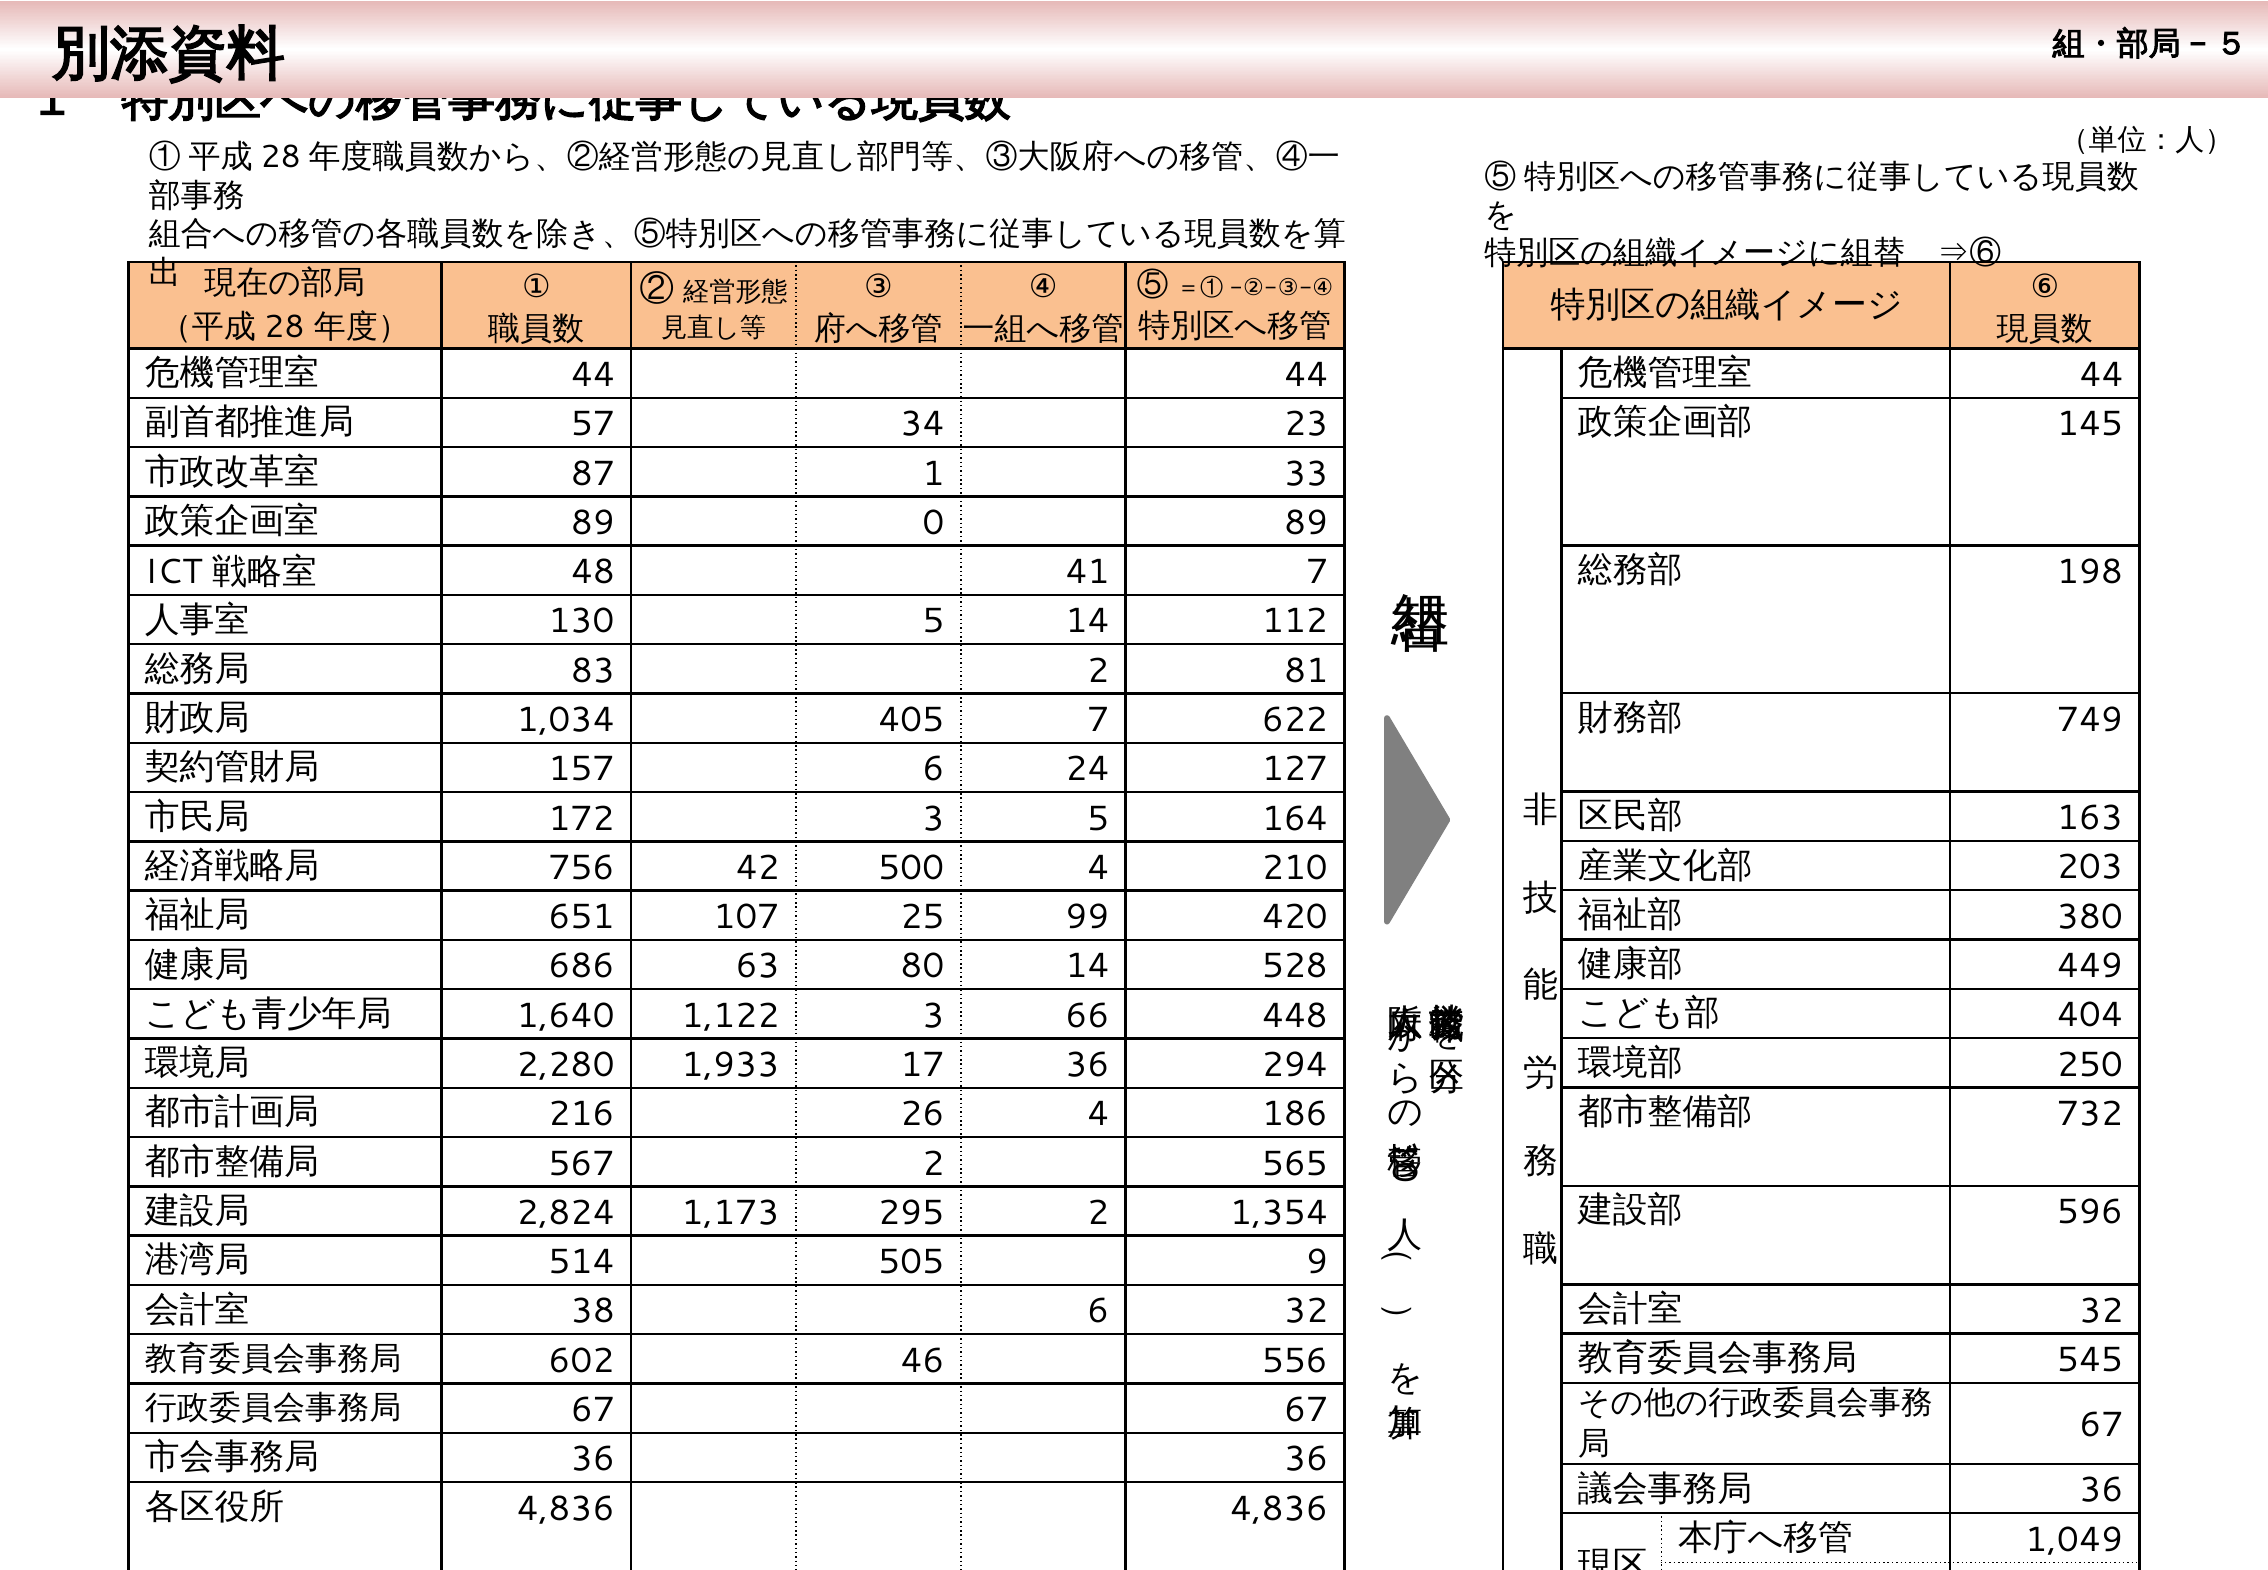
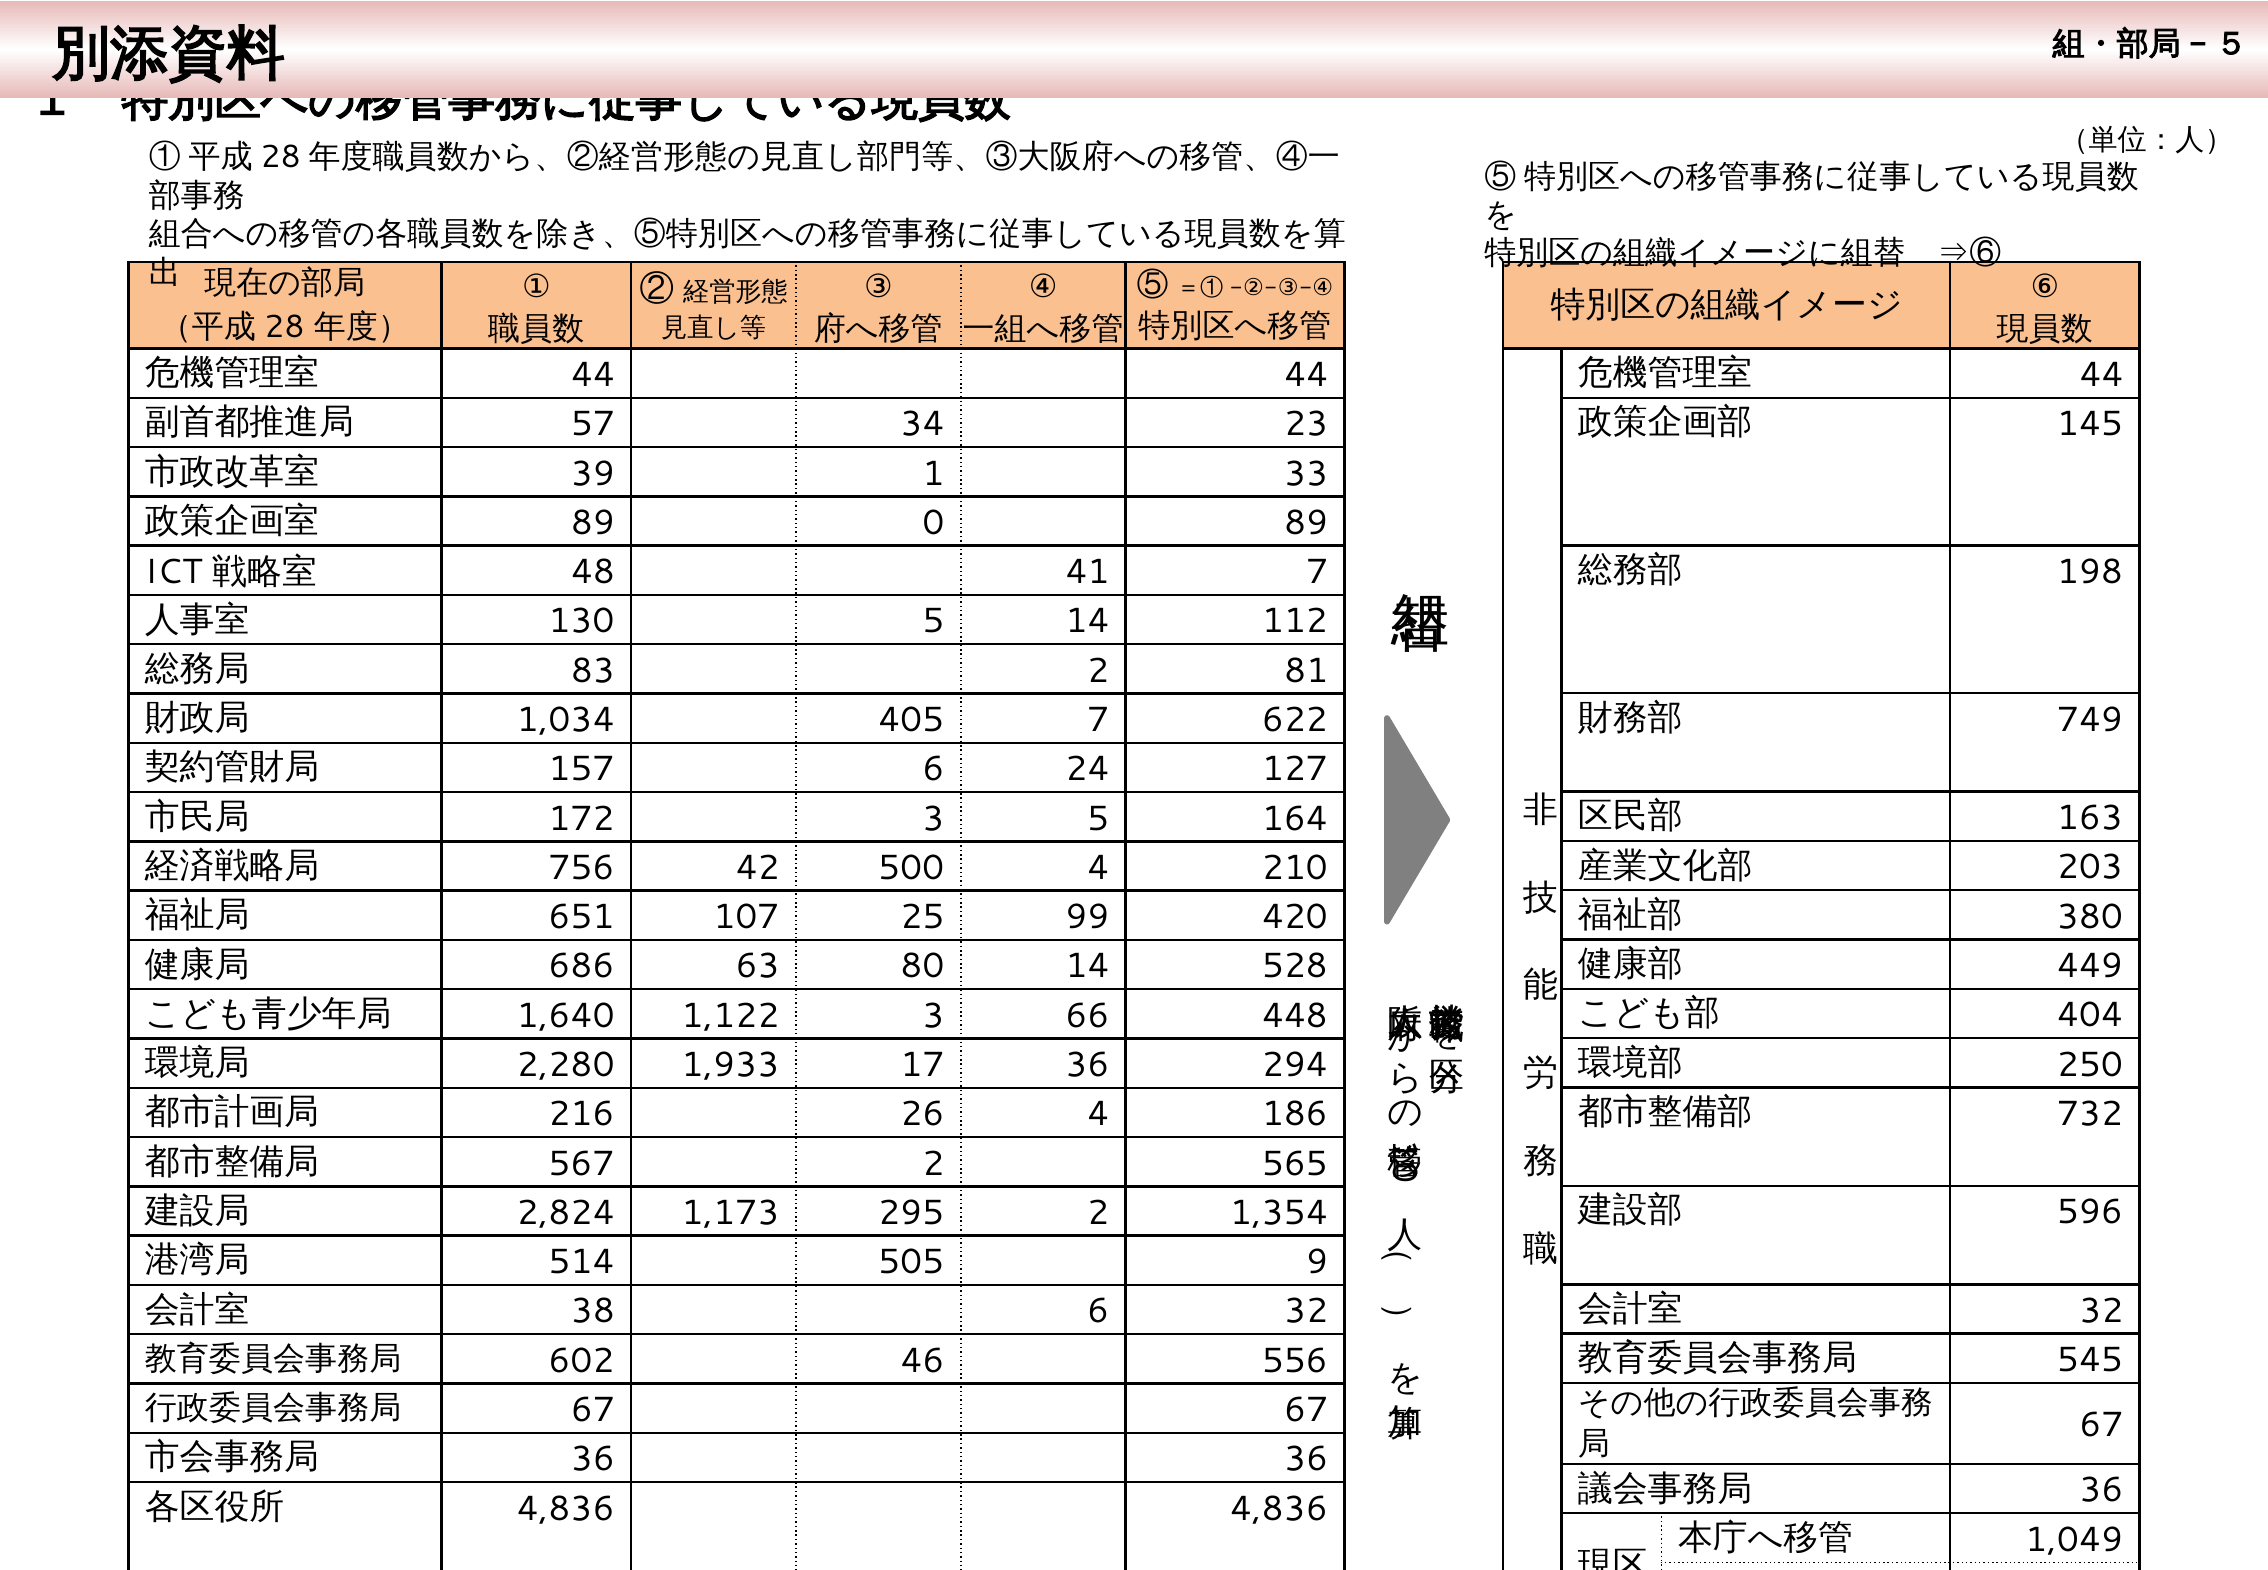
87: 87 -> 39
